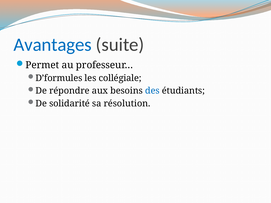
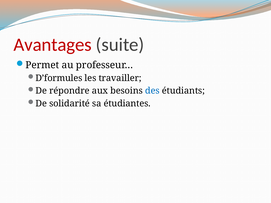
Avantages colour: blue -> red
collégiale: collégiale -> travailler
résolution: résolution -> étudiantes
